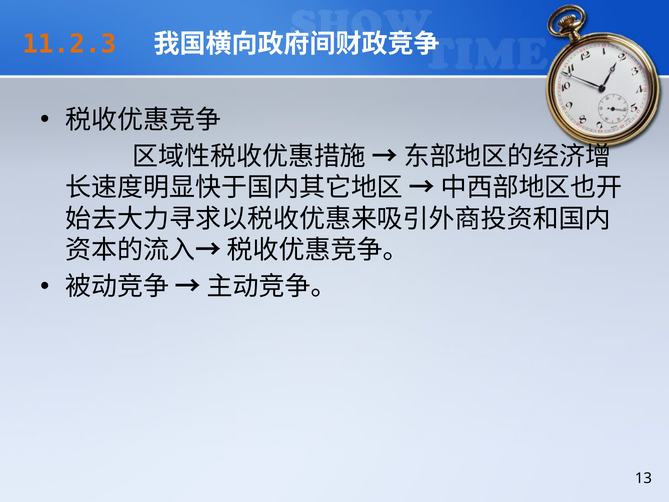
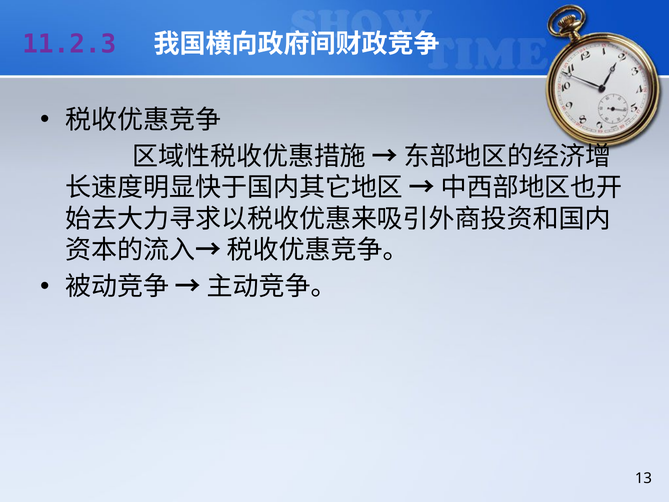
11.2.3 colour: orange -> purple
